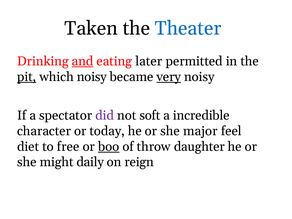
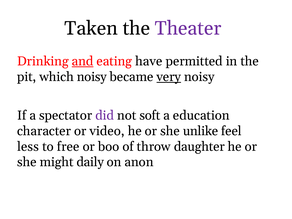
Theater colour: blue -> purple
later: later -> have
pit underline: present -> none
incredible: incredible -> education
today: today -> video
major: major -> unlike
diet: diet -> less
boo underline: present -> none
reign: reign -> anon
